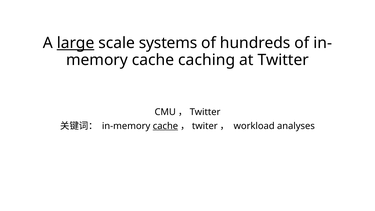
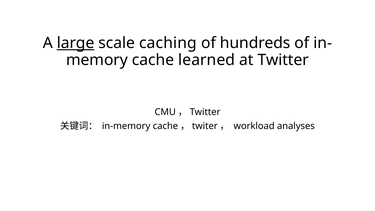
systems: systems -> caching
caching: caching -> learned
cache at (165, 126) underline: present -> none
